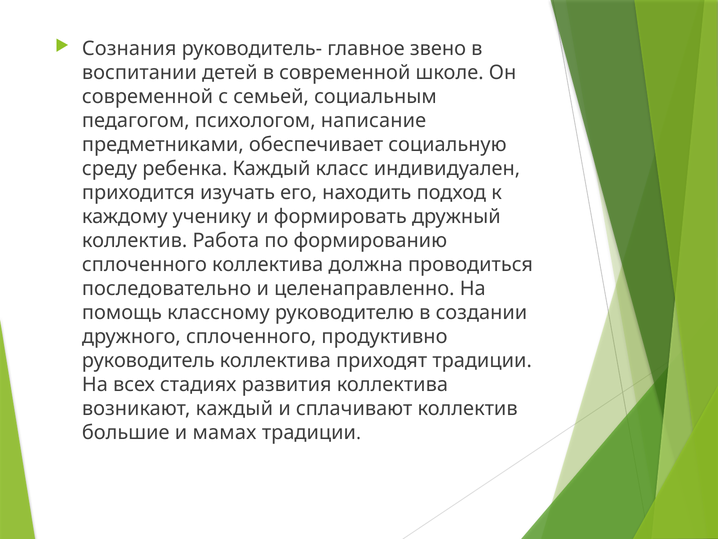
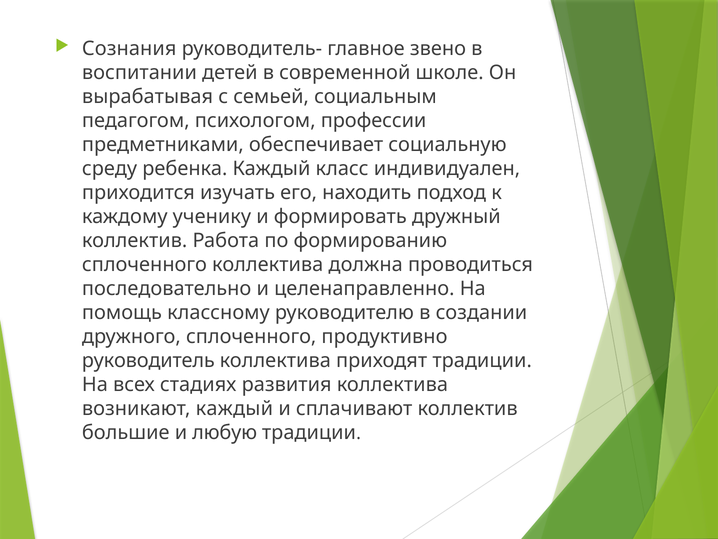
современной at (148, 97): современной -> вырабатывая
написание: написание -> профессии
мамах: мамах -> любую
